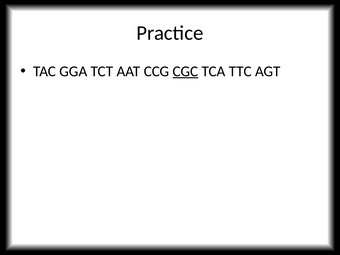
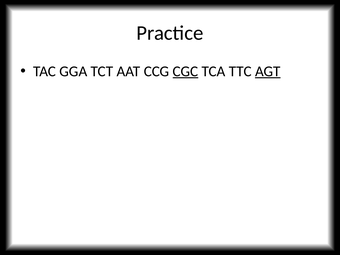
AGT underline: none -> present
